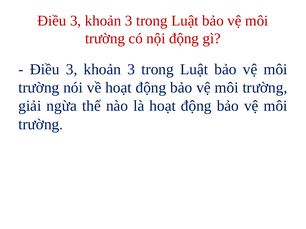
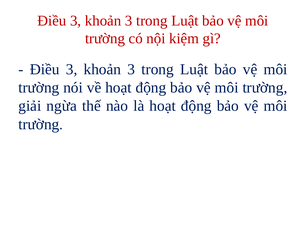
nội động: động -> kiệm
